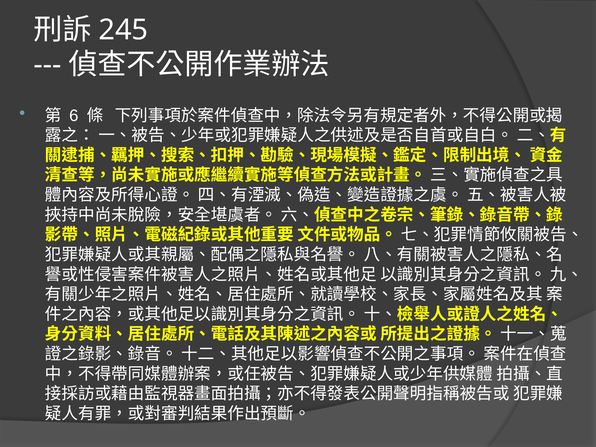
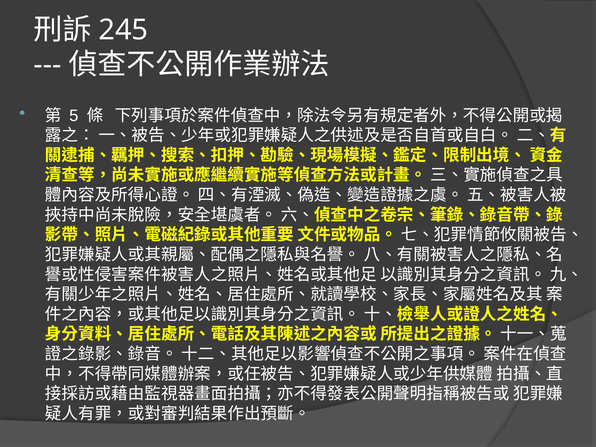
6: 6 -> 5
